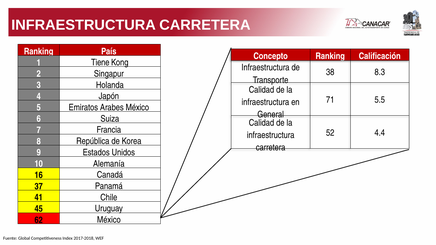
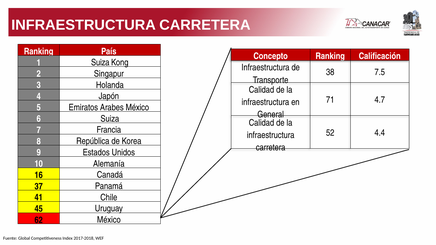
Tiene at (100, 63): Tiene -> Suiza
8.3: 8.3 -> 7.5
5.5: 5.5 -> 4.7
